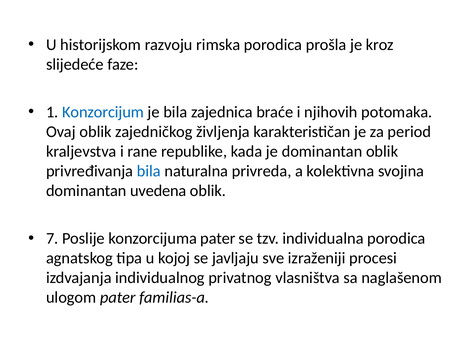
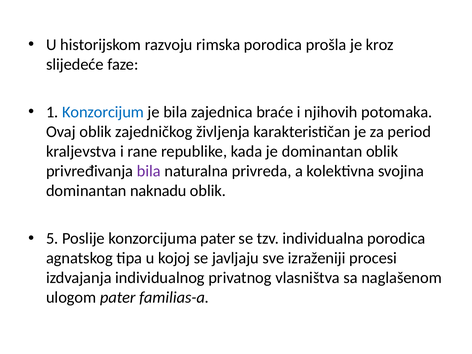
bila at (149, 171) colour: blue -> purple
uvedena: uvedena -> naknadu
7: 7 -> 5
